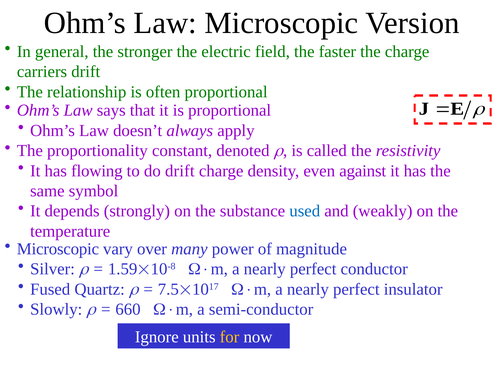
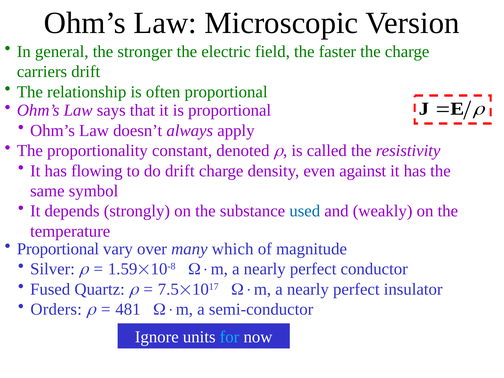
Microscopic at (58, 249): Microscopic -> Proportional
power: power -> which
Slowly: Slowly -> Orders
660: 660 -> 481
for colour: yellow -> light blue
